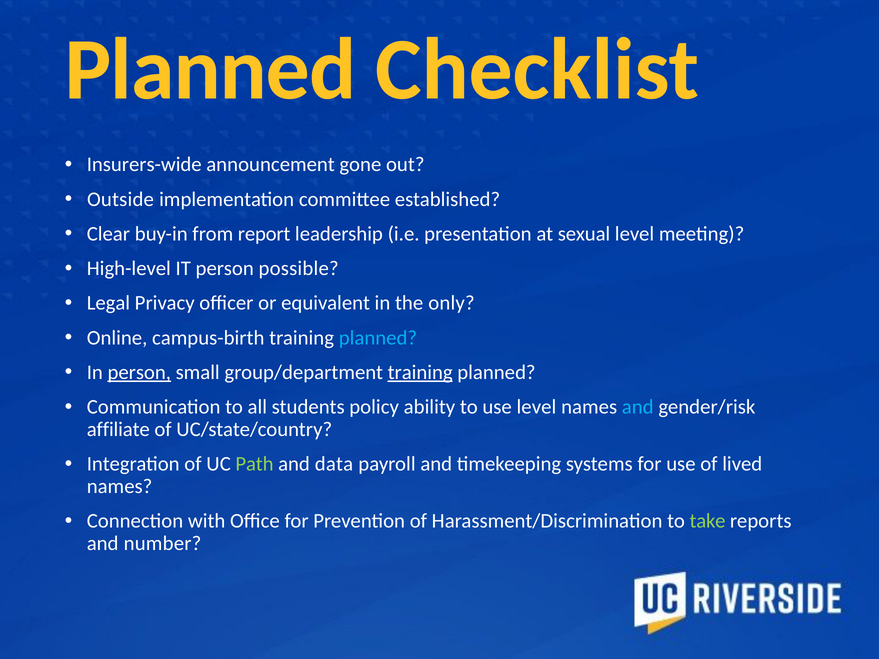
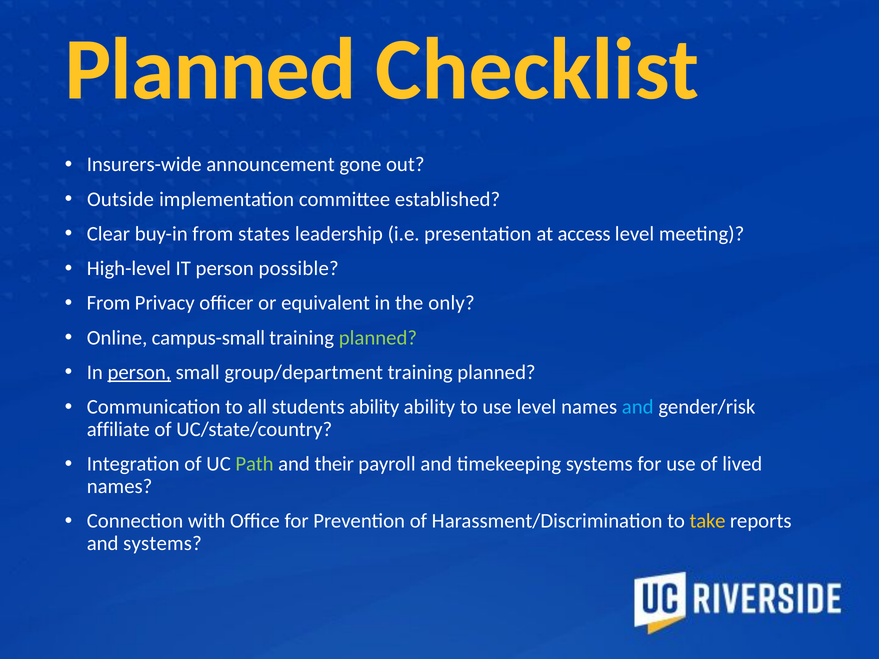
report: report -> states
sexual: sexual -> access
Legal at (108, 303): Legal -> From
campus-birth: campus-birth -> campus-small
planned at (378, 338) colour: light blue -> light green
training at (420, 373) underline: present -> none
students policy: policy -> ability
data: data -> their
take colour: light green -> yellow
and number: number -> systems
